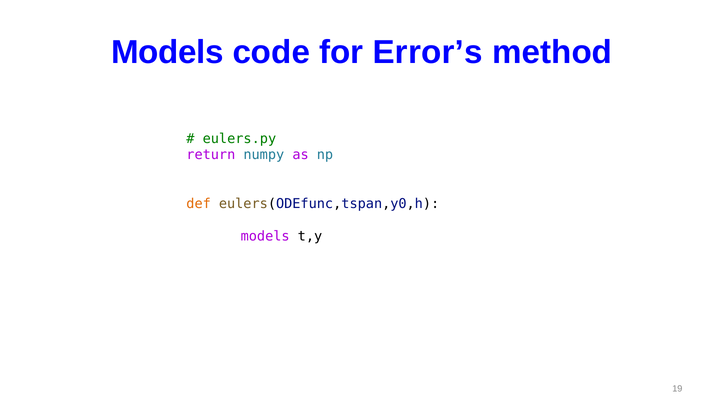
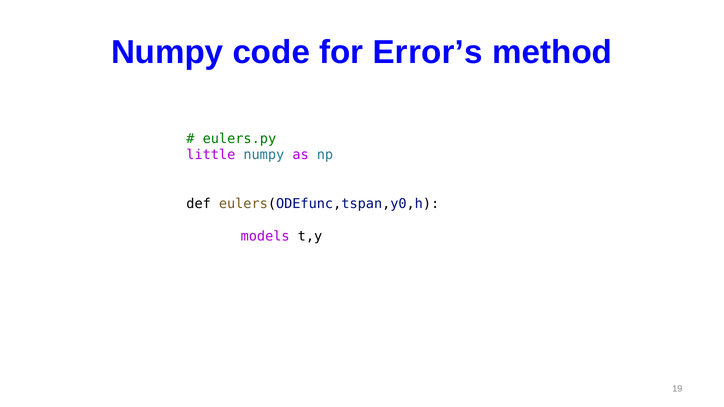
Models at (167, 53): Models -> Numpy
return: return -> little
def colour: orange -> black
